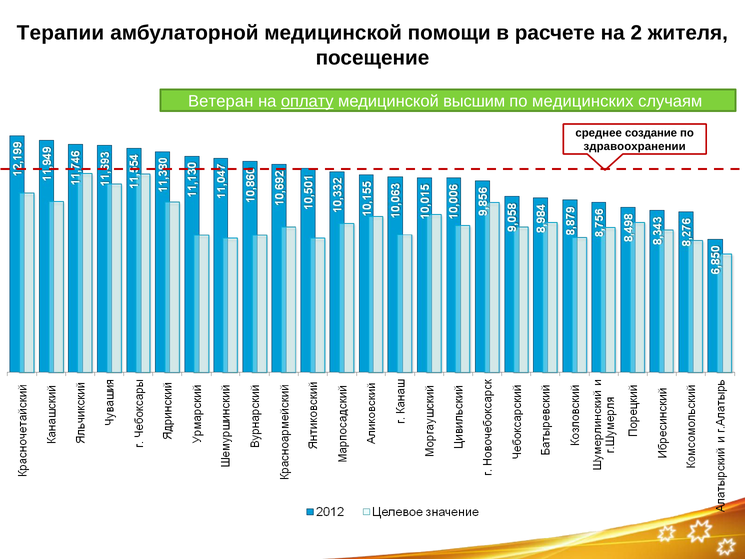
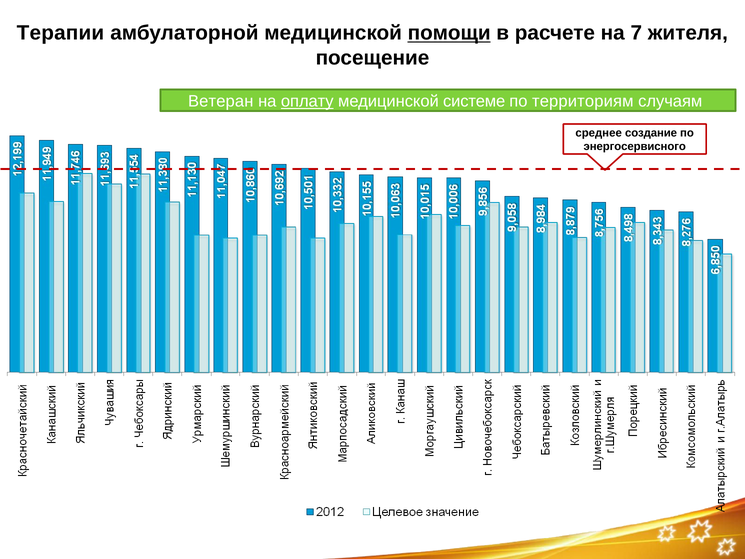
помощи underline: none -> present
2: 2 -> 7
высшим: высшим -> системе
медицинских: медицинских -> территориям
здравоохранении: здравоохранении -> энергосервисного
